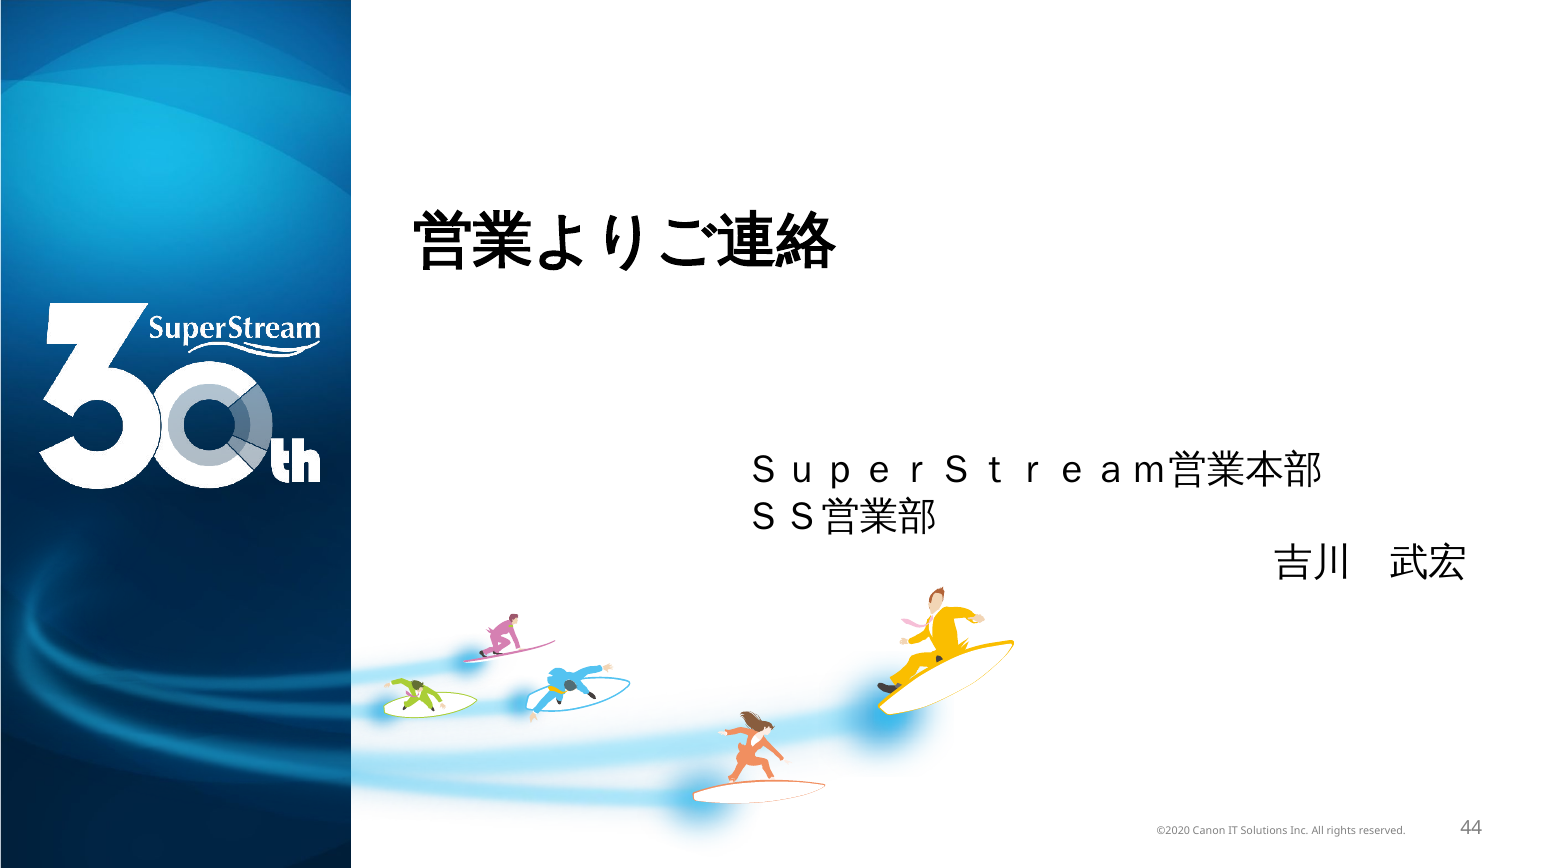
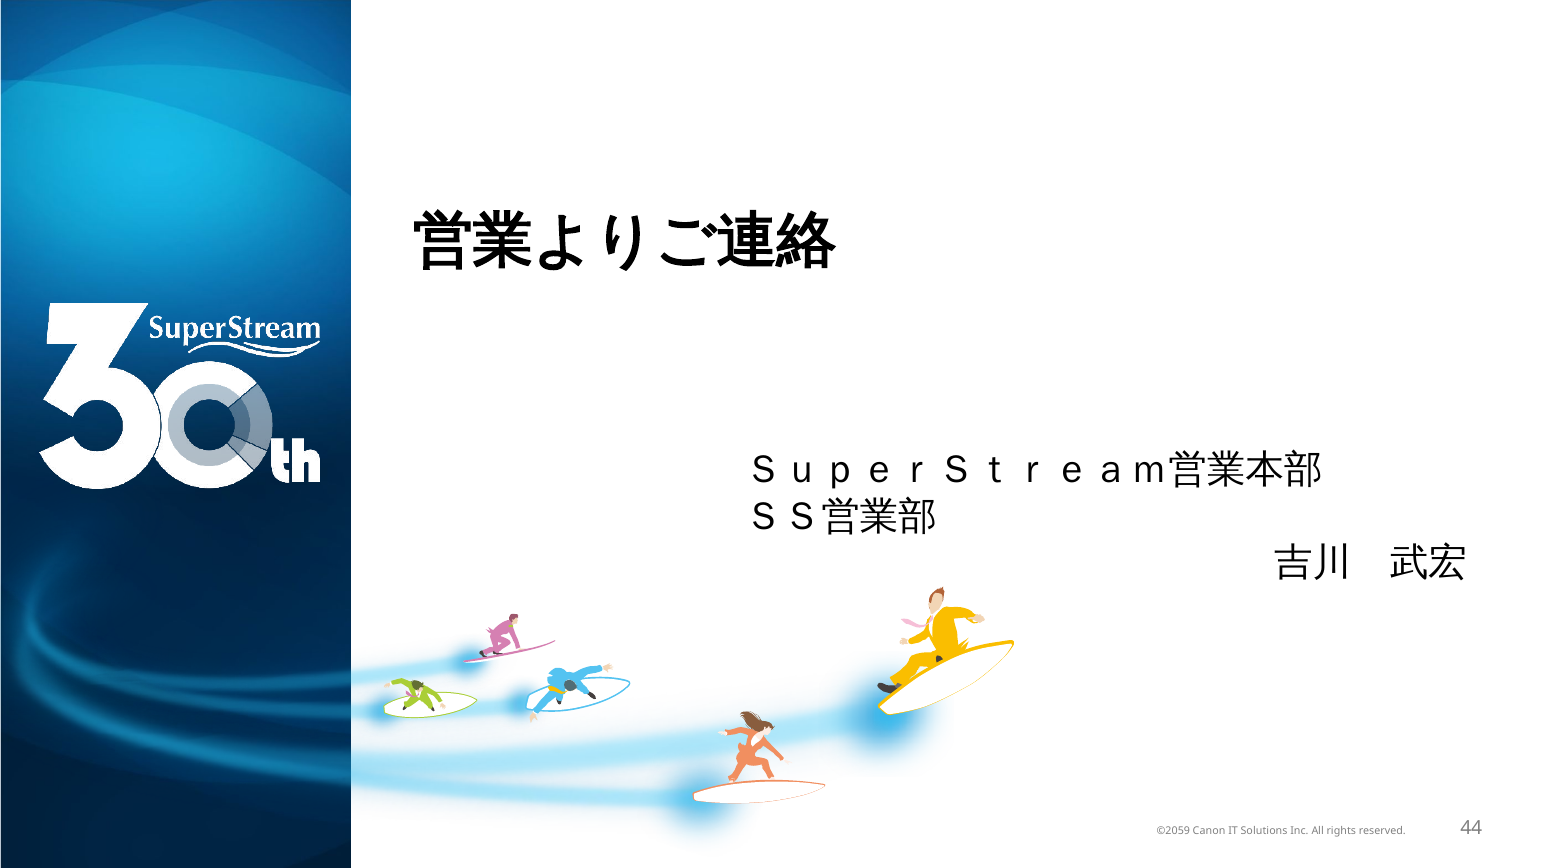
©2020: ©2020 -> ©2059
